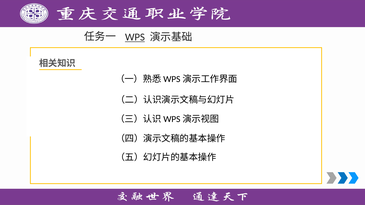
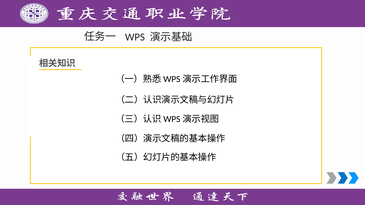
WPS underline: present -> none
